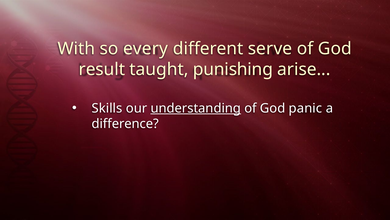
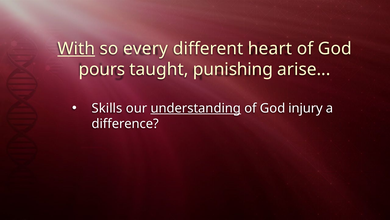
With underline: none -> present
serve: serve -> heart
result: result -> pours
panic: panic -> injury
